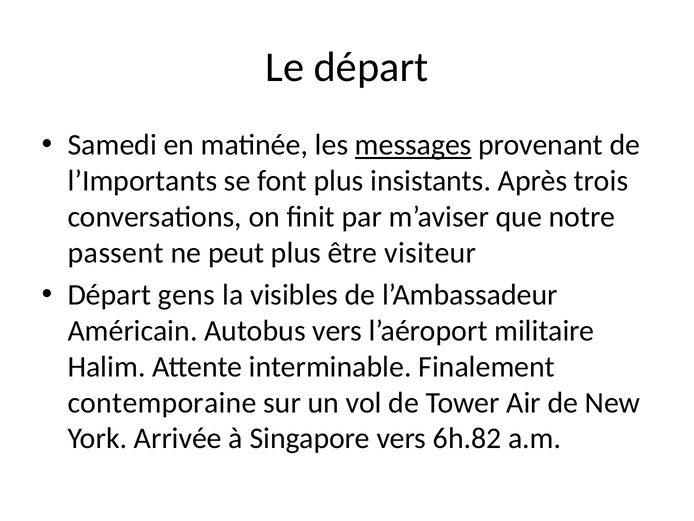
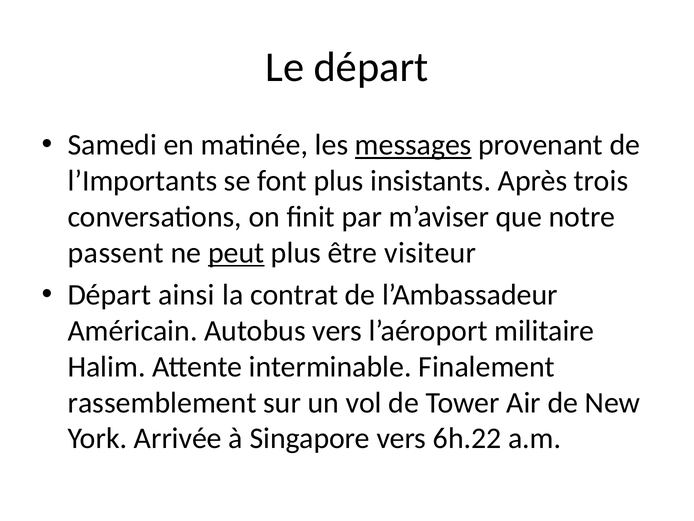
peut underline: none -> present
gens: gens -> ainsi
visibles: visibles -> contrat
contemporaine: contemporaine -> rassemblement
6h.82: 6h.82 -> 6h.22
